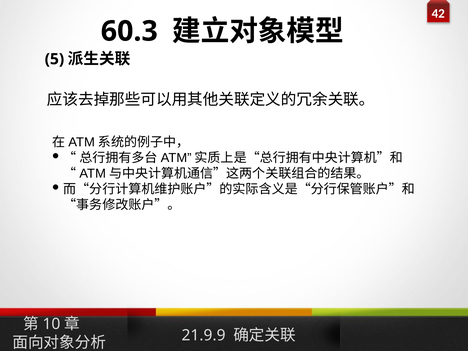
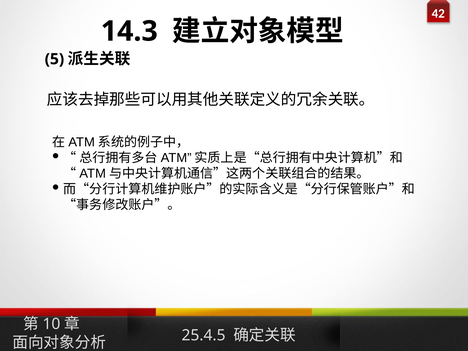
60.3: 60.3 -> 14.3
21.9.9: 21.9.9 -> 25.4.5
